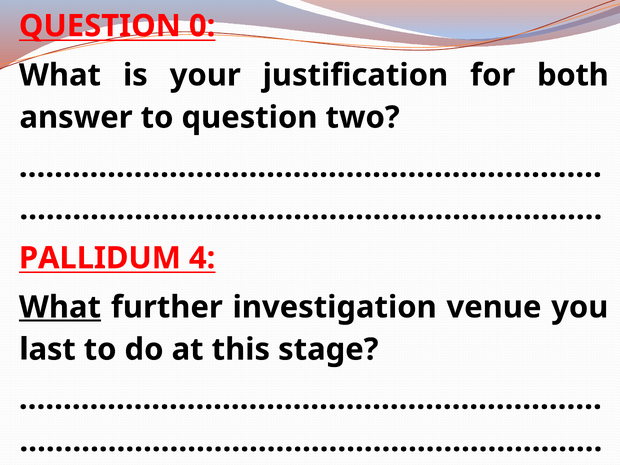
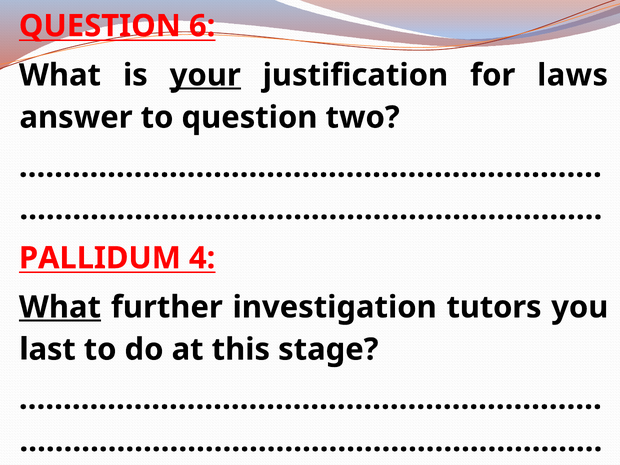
0: 0 -> 6
your underline: none -> present
both: both -> laws
venue: venue -> tutors
